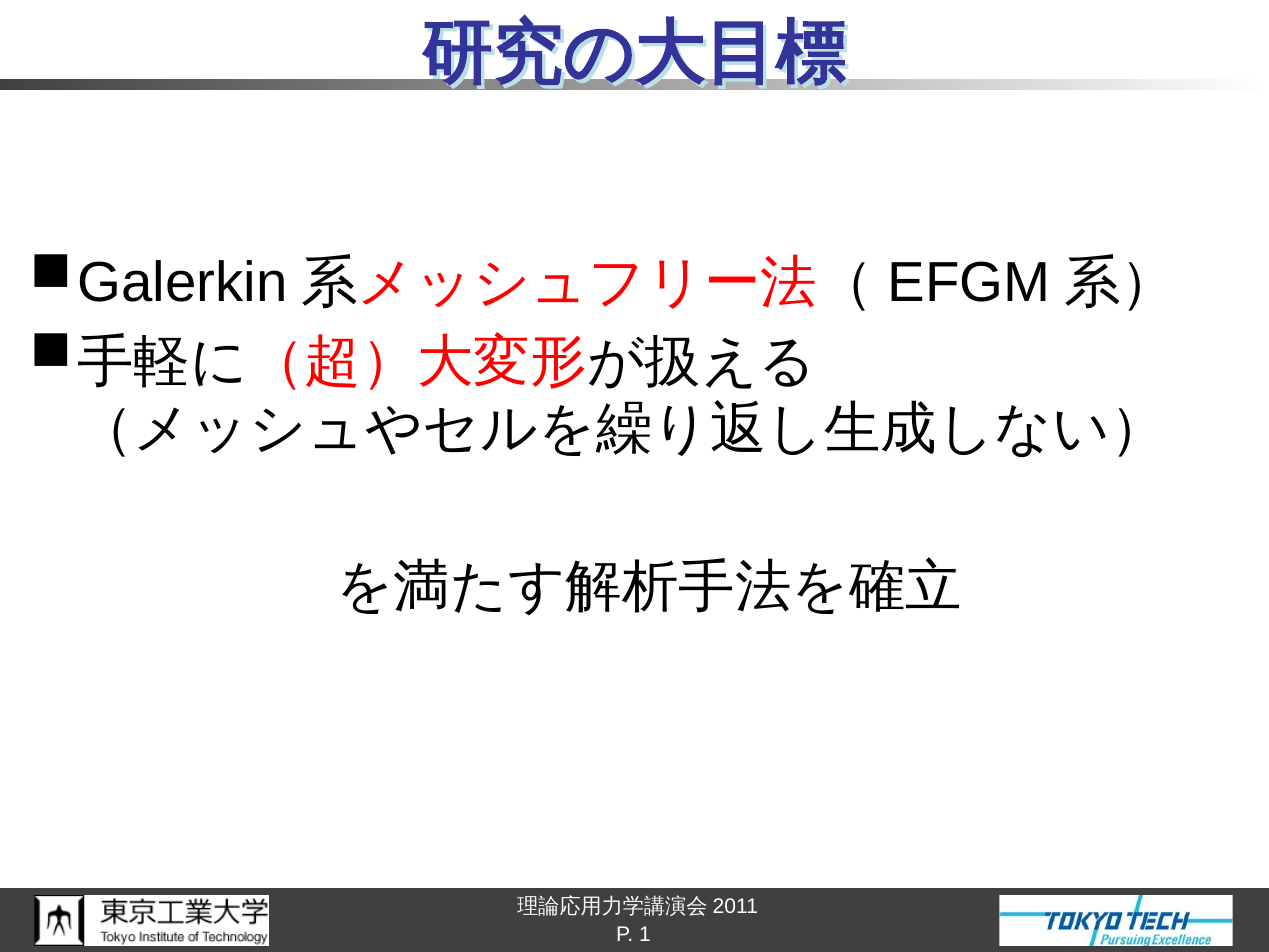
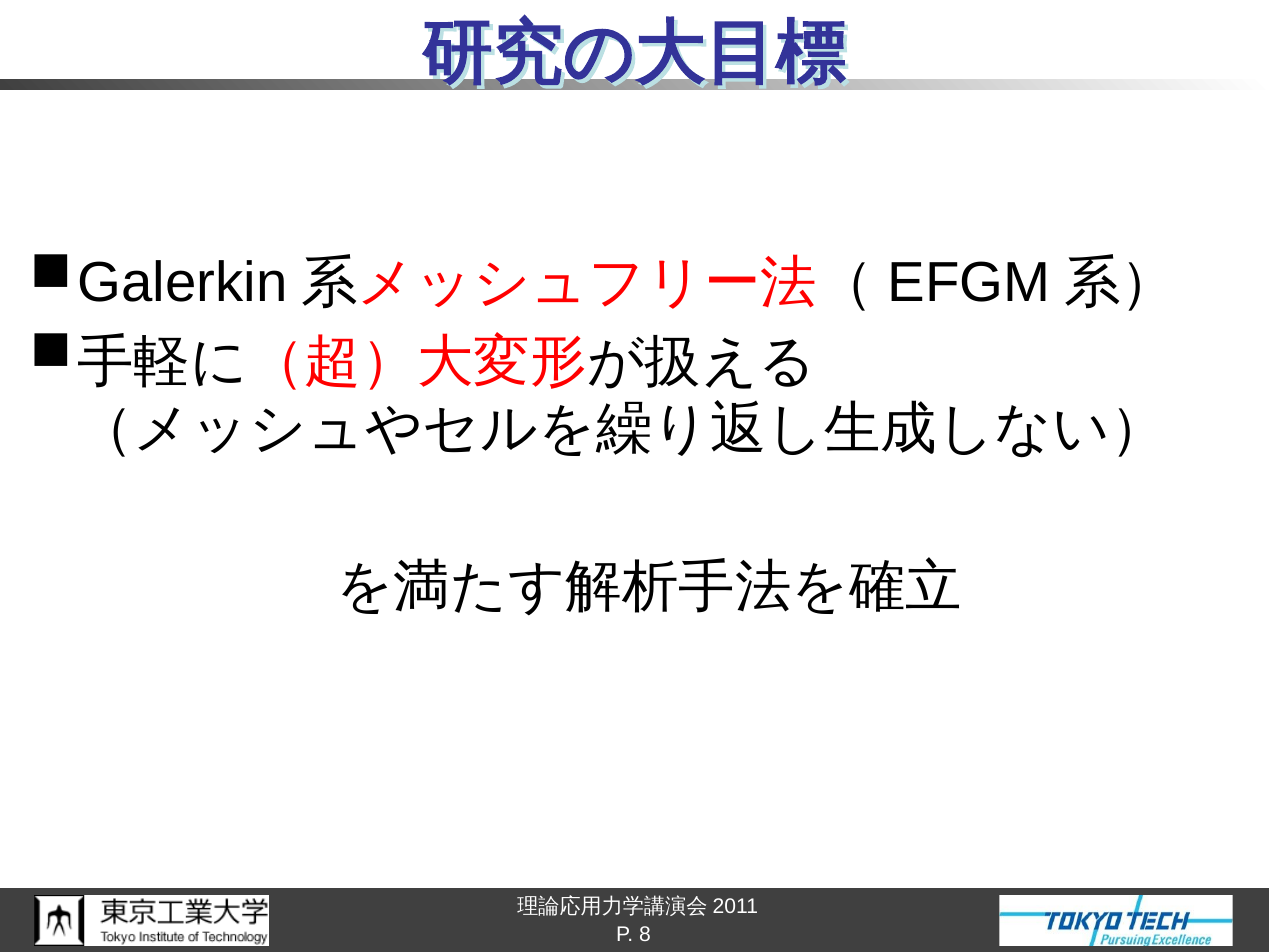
1: 1 -> 8
